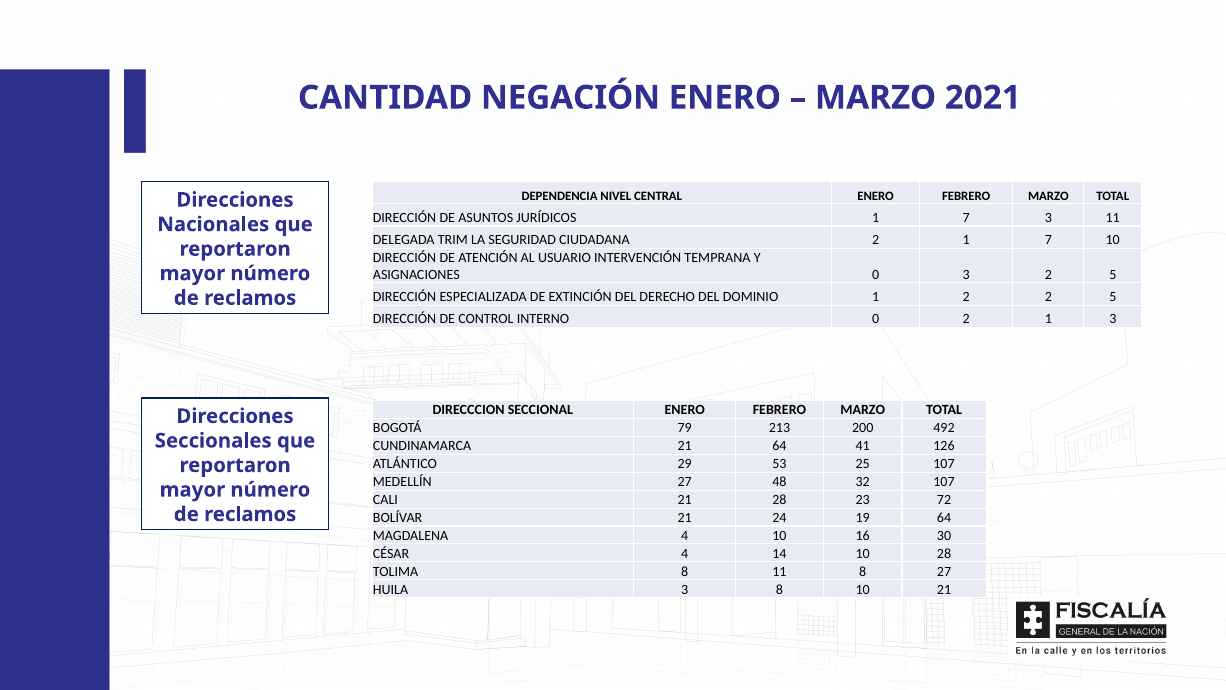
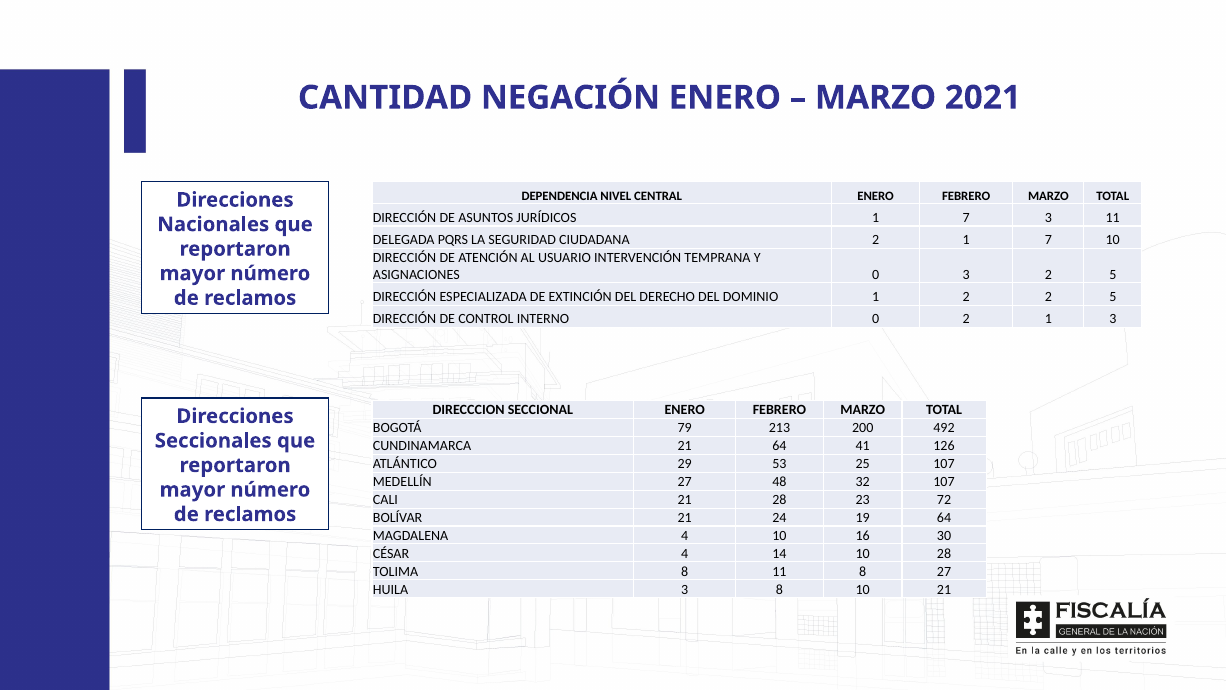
TRIM: TRIM -> PQRS
